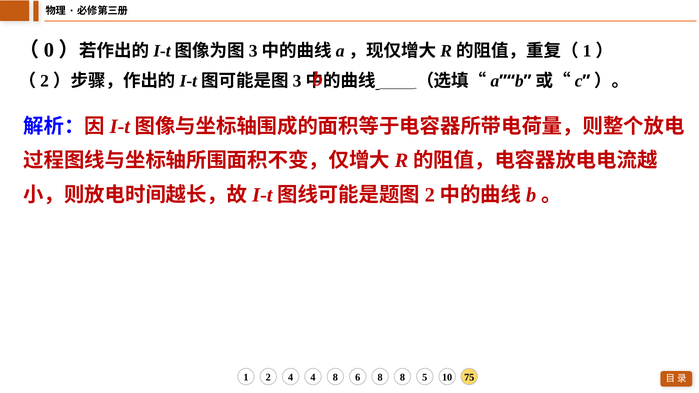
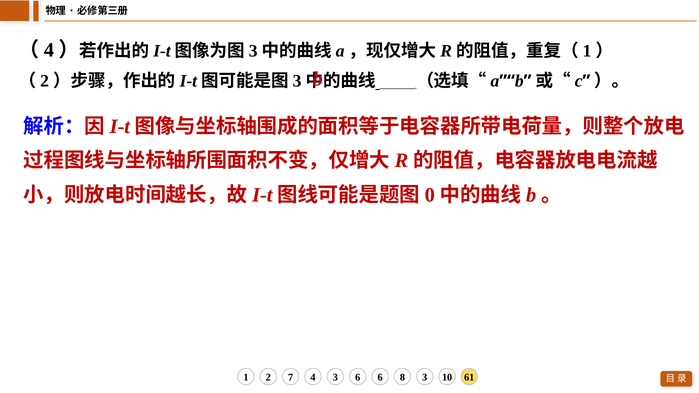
0 at (49, 50): 0 -> 4
2 at (430, 195): 2 -> 0
2 4: 4 -> 7
4 8: 8 -> 3
6 8: 8 -> 6
8 5: 5 -> 3
75: 75 -> 61
